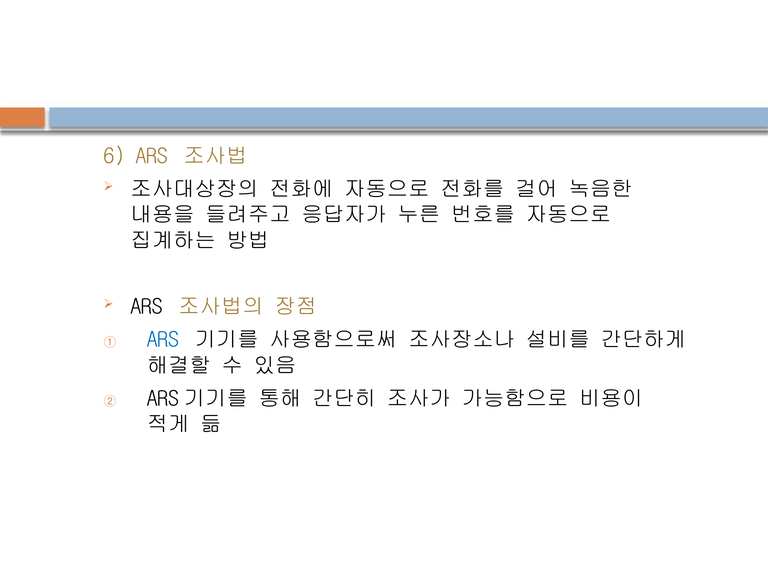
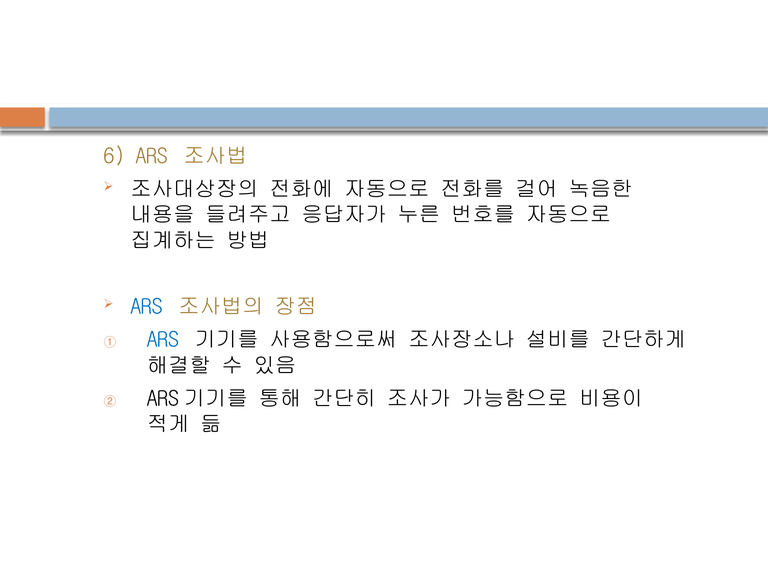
ARS at (146, 307) colour: black -> blue
